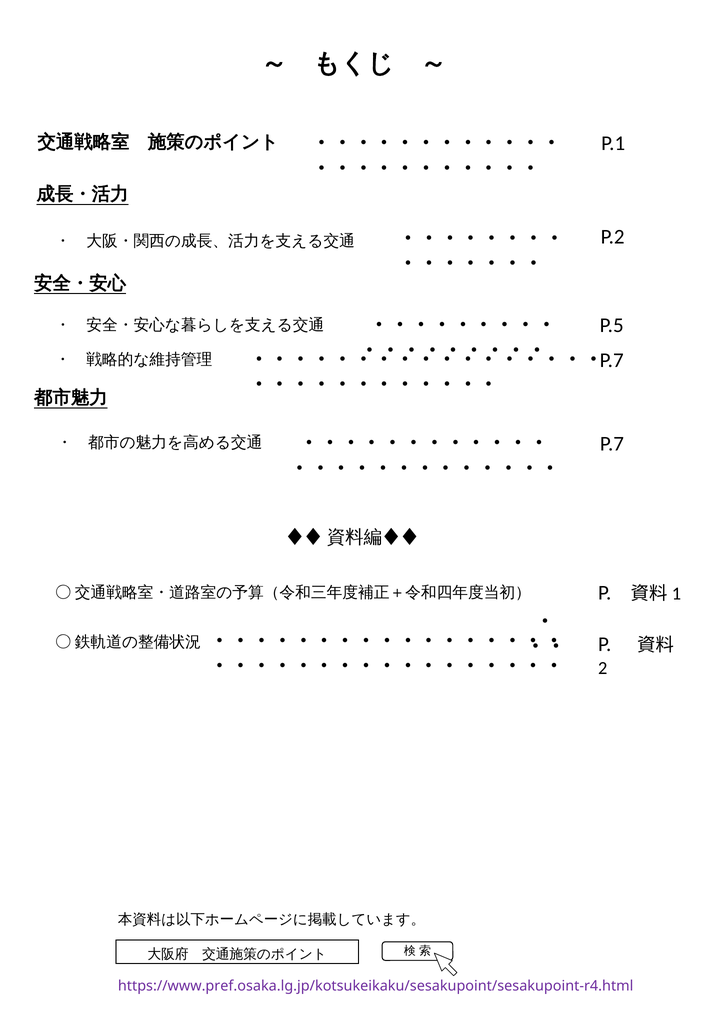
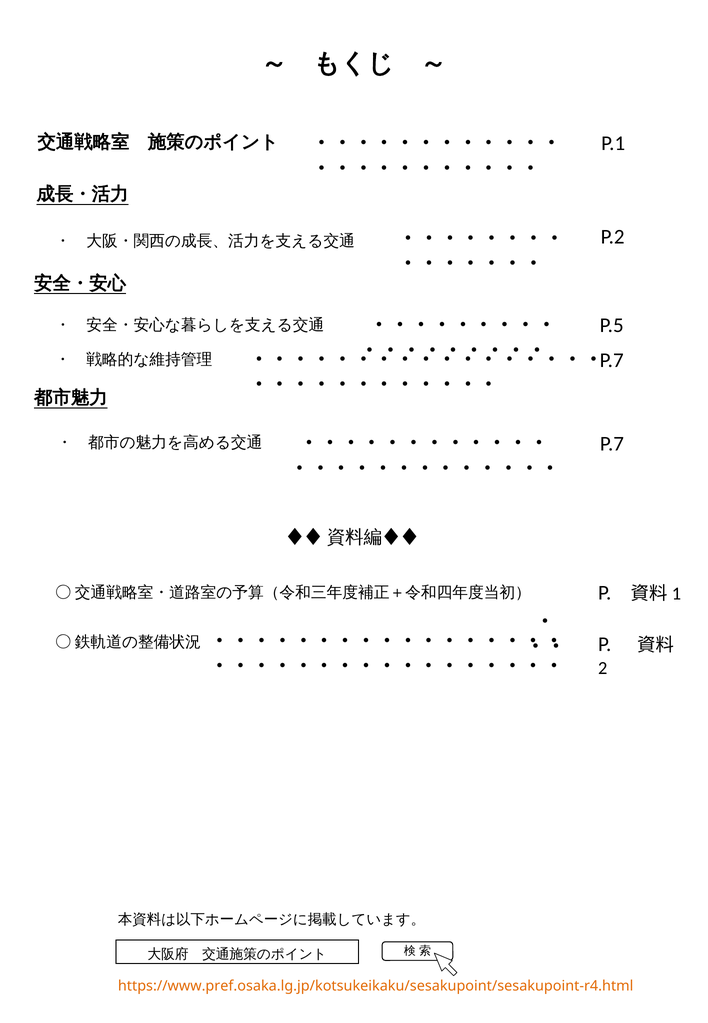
https://www.pref.osaka.lg.jp/kotsukeikaku/sesakupoint/sesakupoint-r4.html colour: purple -> orange
